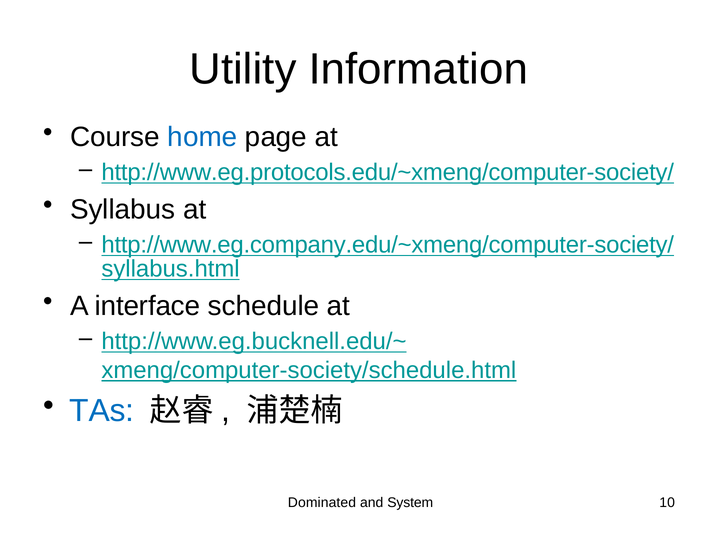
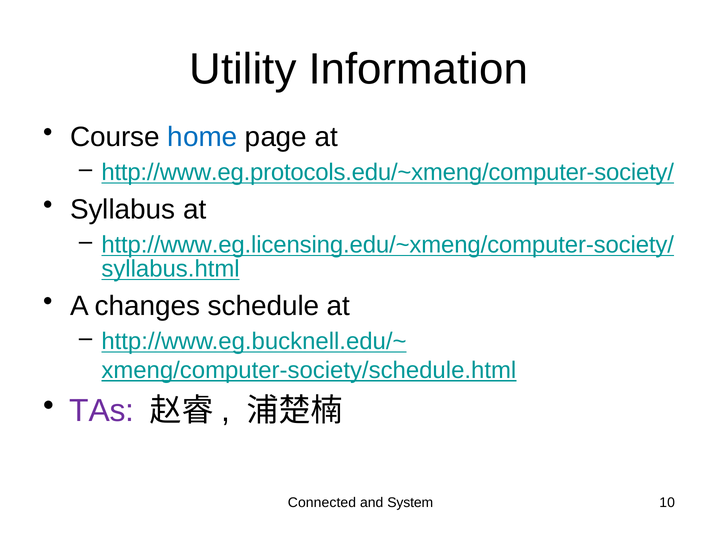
http://www.eg.company.edu/~xmeng/computer-society/: http://www.eg.company.edu/~xmeng/computer-society/ -> http://www.eg.licensing.edu/~xmeng/computer-society/
interface: interface -> changes
TAs colour: blue -> purple
Dominated: Dominated -> Connected
